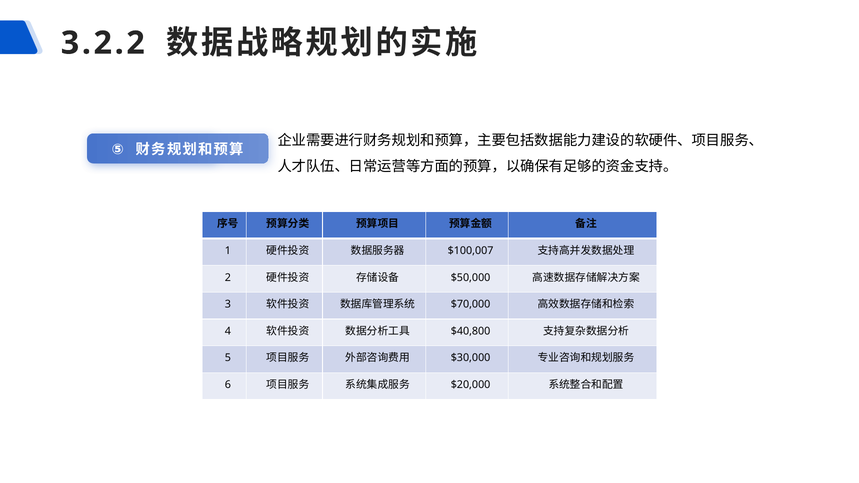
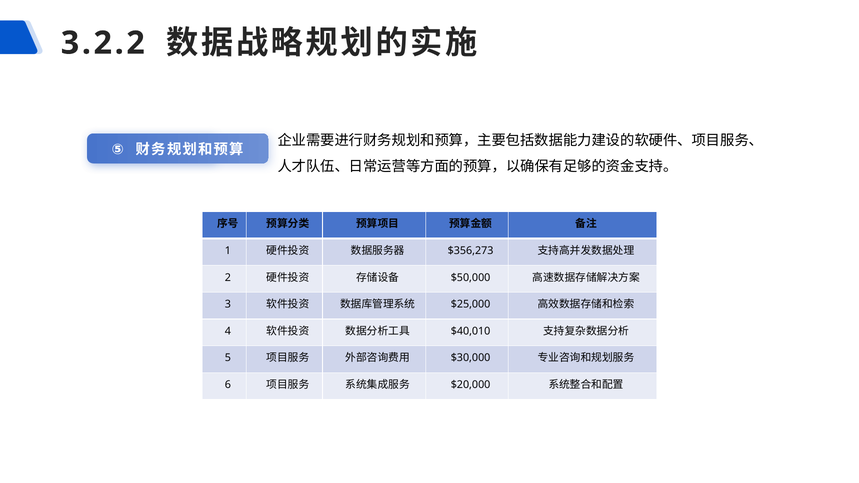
$100,007: $100,007 -> $356,273
$70,000: $70,000 -> $25,000
$40,800: $40,800 -> $40,010
